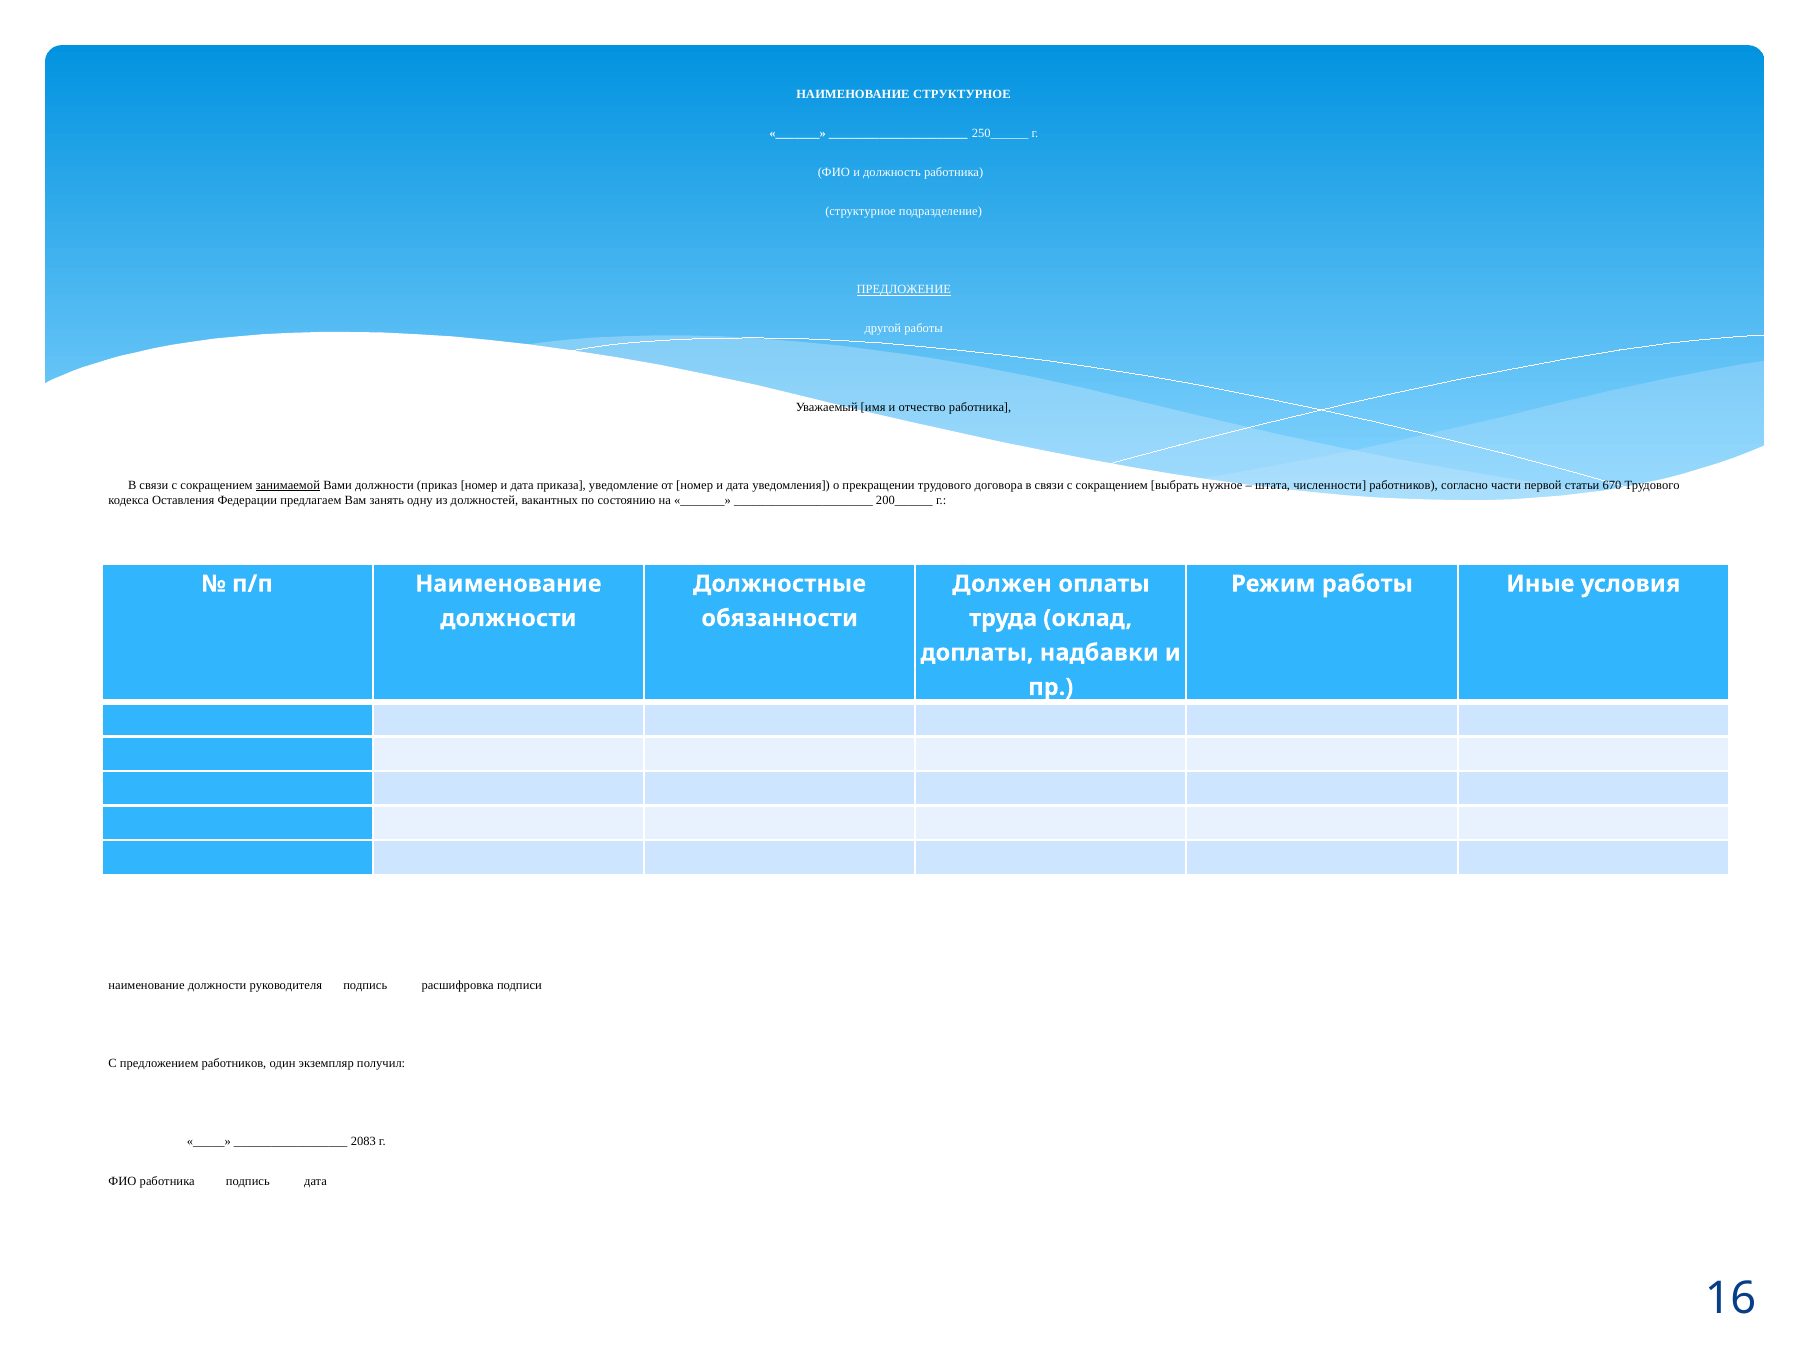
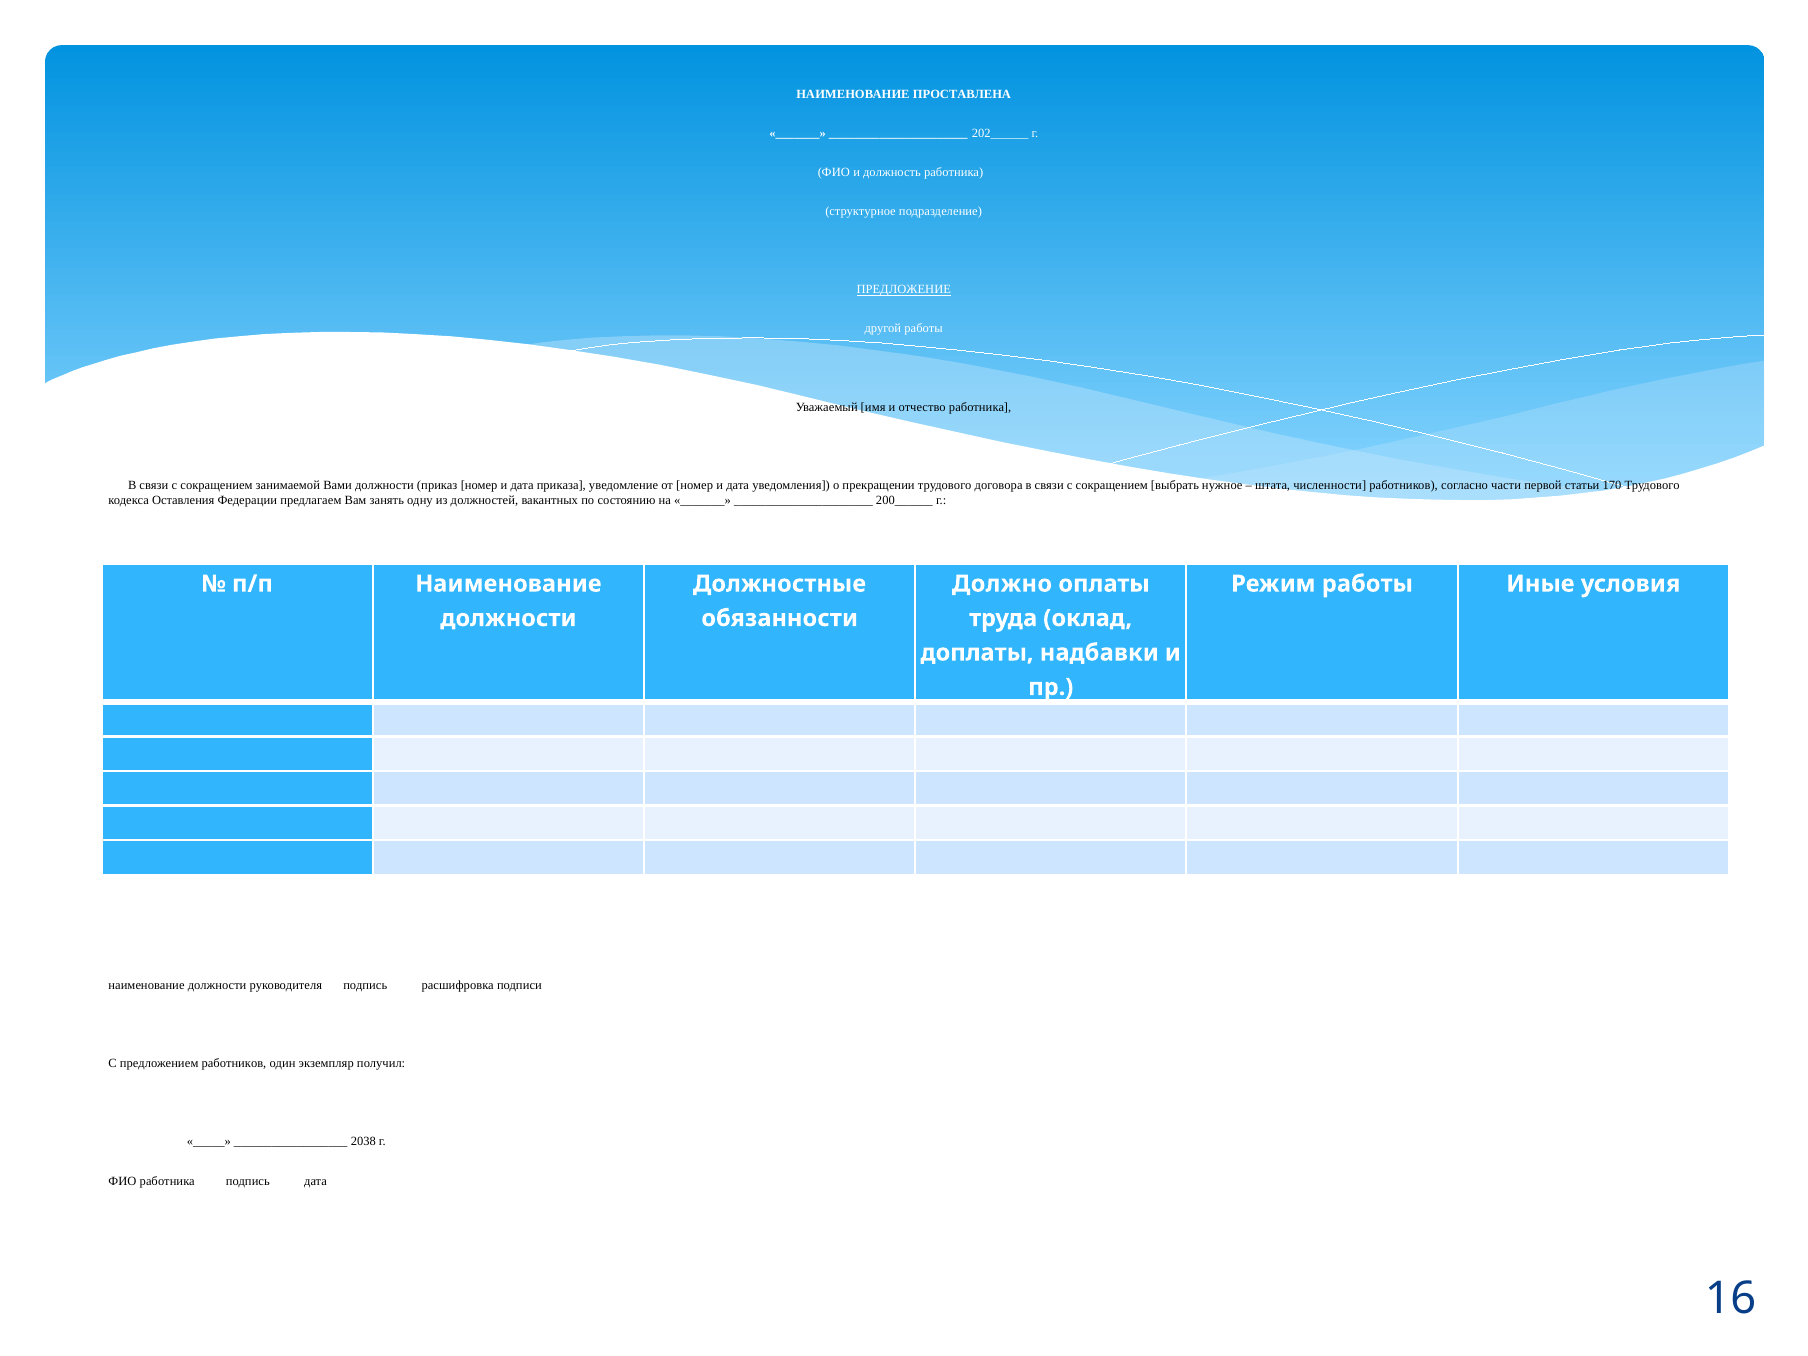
НАИМЕНОВАНИЕ СТРУКТУРНОЕ: СТРУКТУРНОЕ -> ПРОСТАВЛЕНА
250______: 250______ -> 202______
занимаемой underline: present -> none
670: 670 -> 170
Должен: Должен -> Должно
2083: 2083 -> 2038
